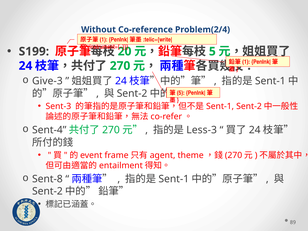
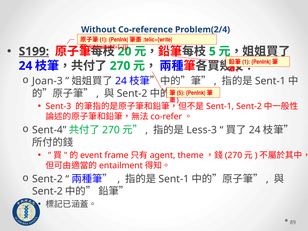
S199 underline: none -> present
Give-3: Give-3 -> Joan-3
Sent-8 at (47, 179): Sent-8 -> Sent-2
